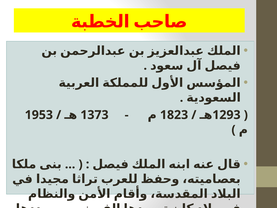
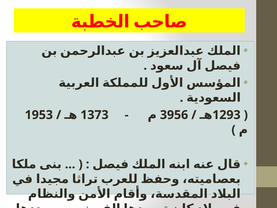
1823: 1823 -> 3956
